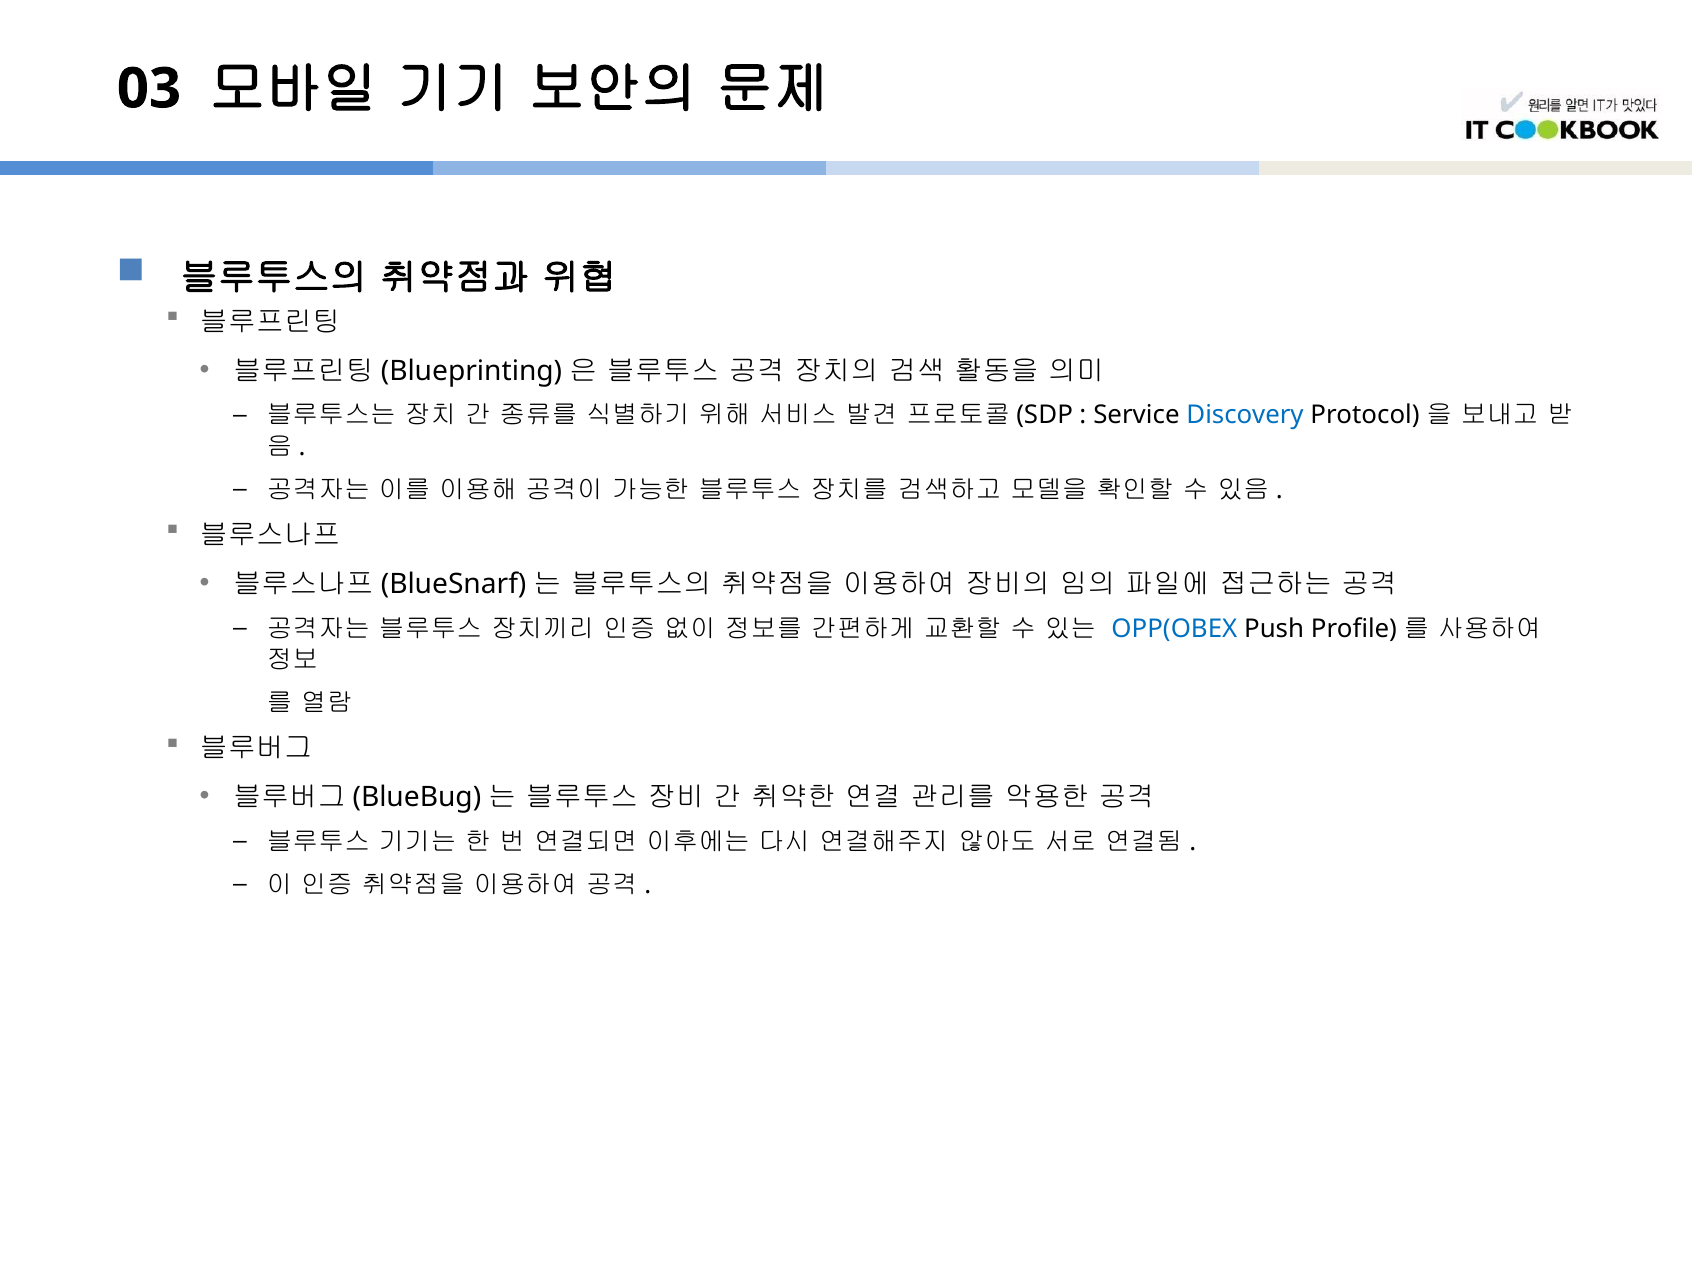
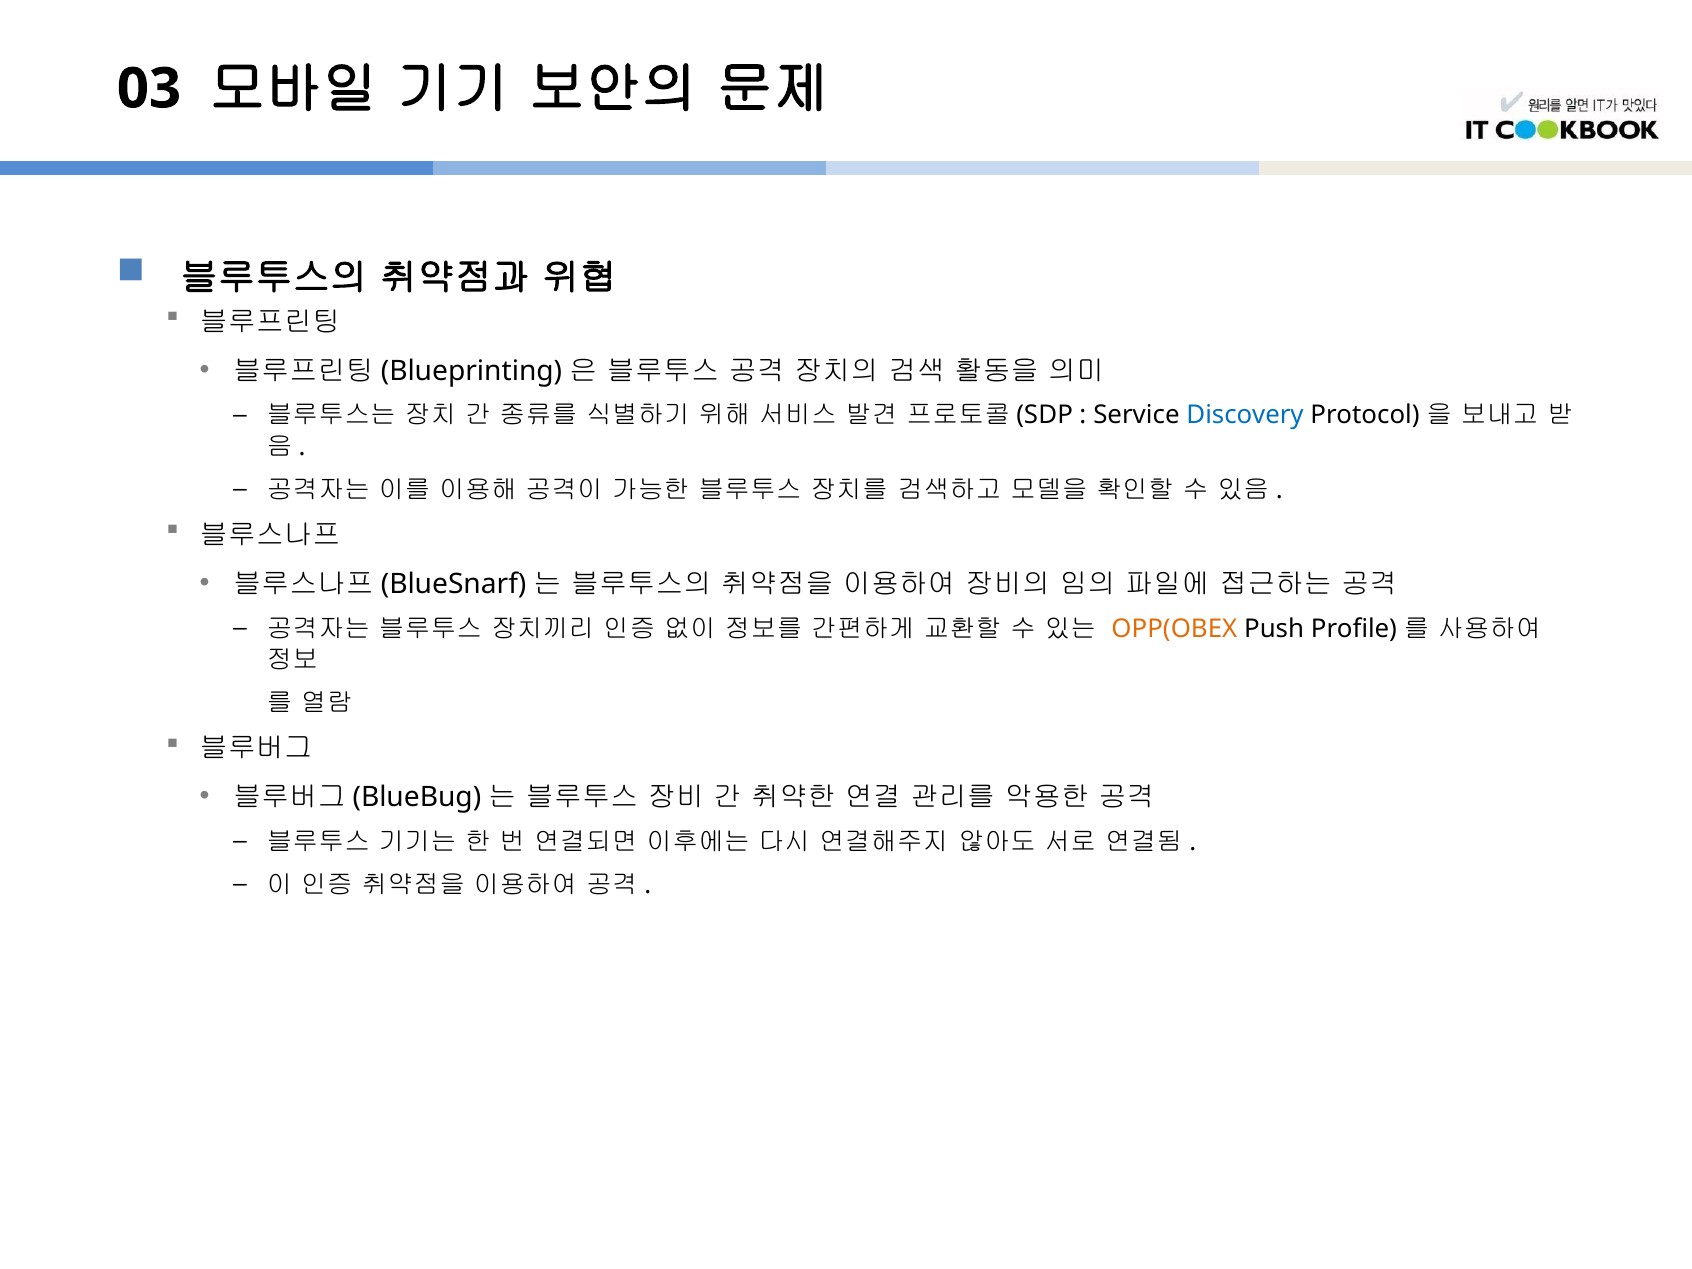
OPP(OBEX colour: blue -> orange
